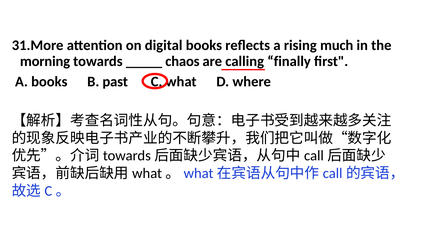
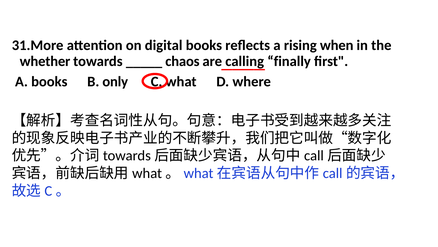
much: much -> when
morning: morning -> whether
past: past -> only
